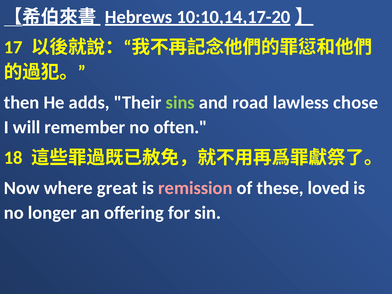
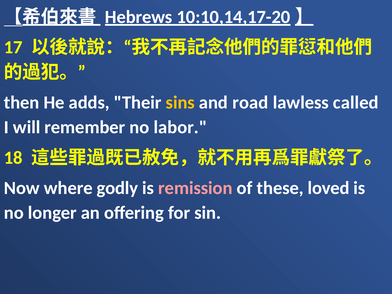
sins colour: light green -> yellow
chose: chose -> called
often: often -> labor
great: great -> godly
